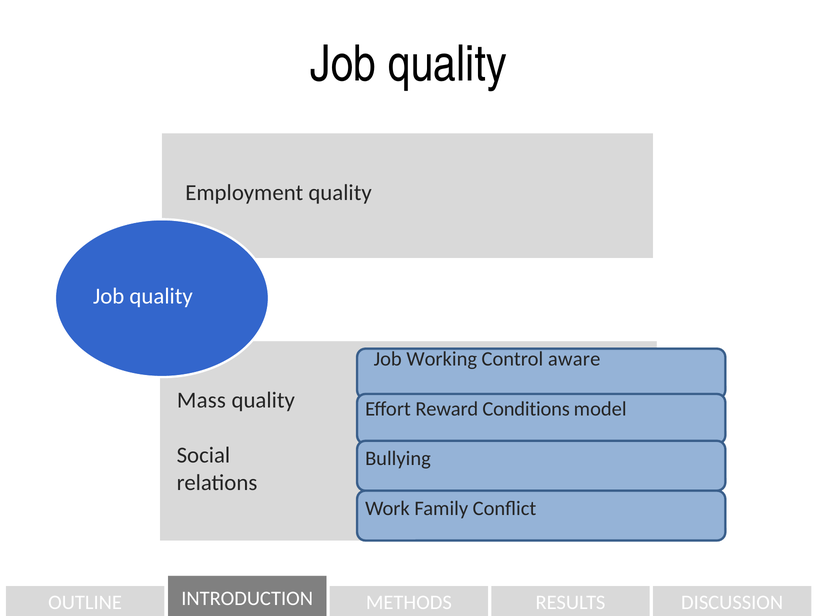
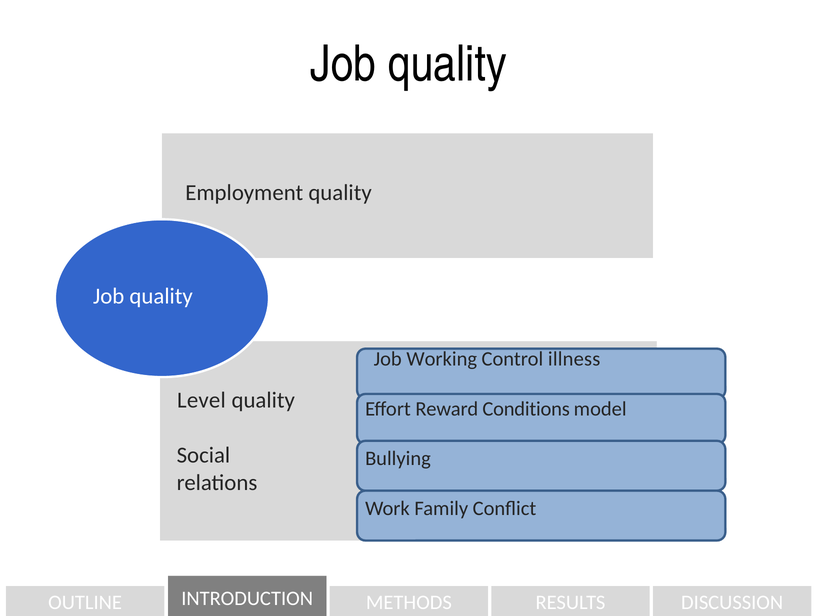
aware: aware -> illness
Mass: Mass -> Level
